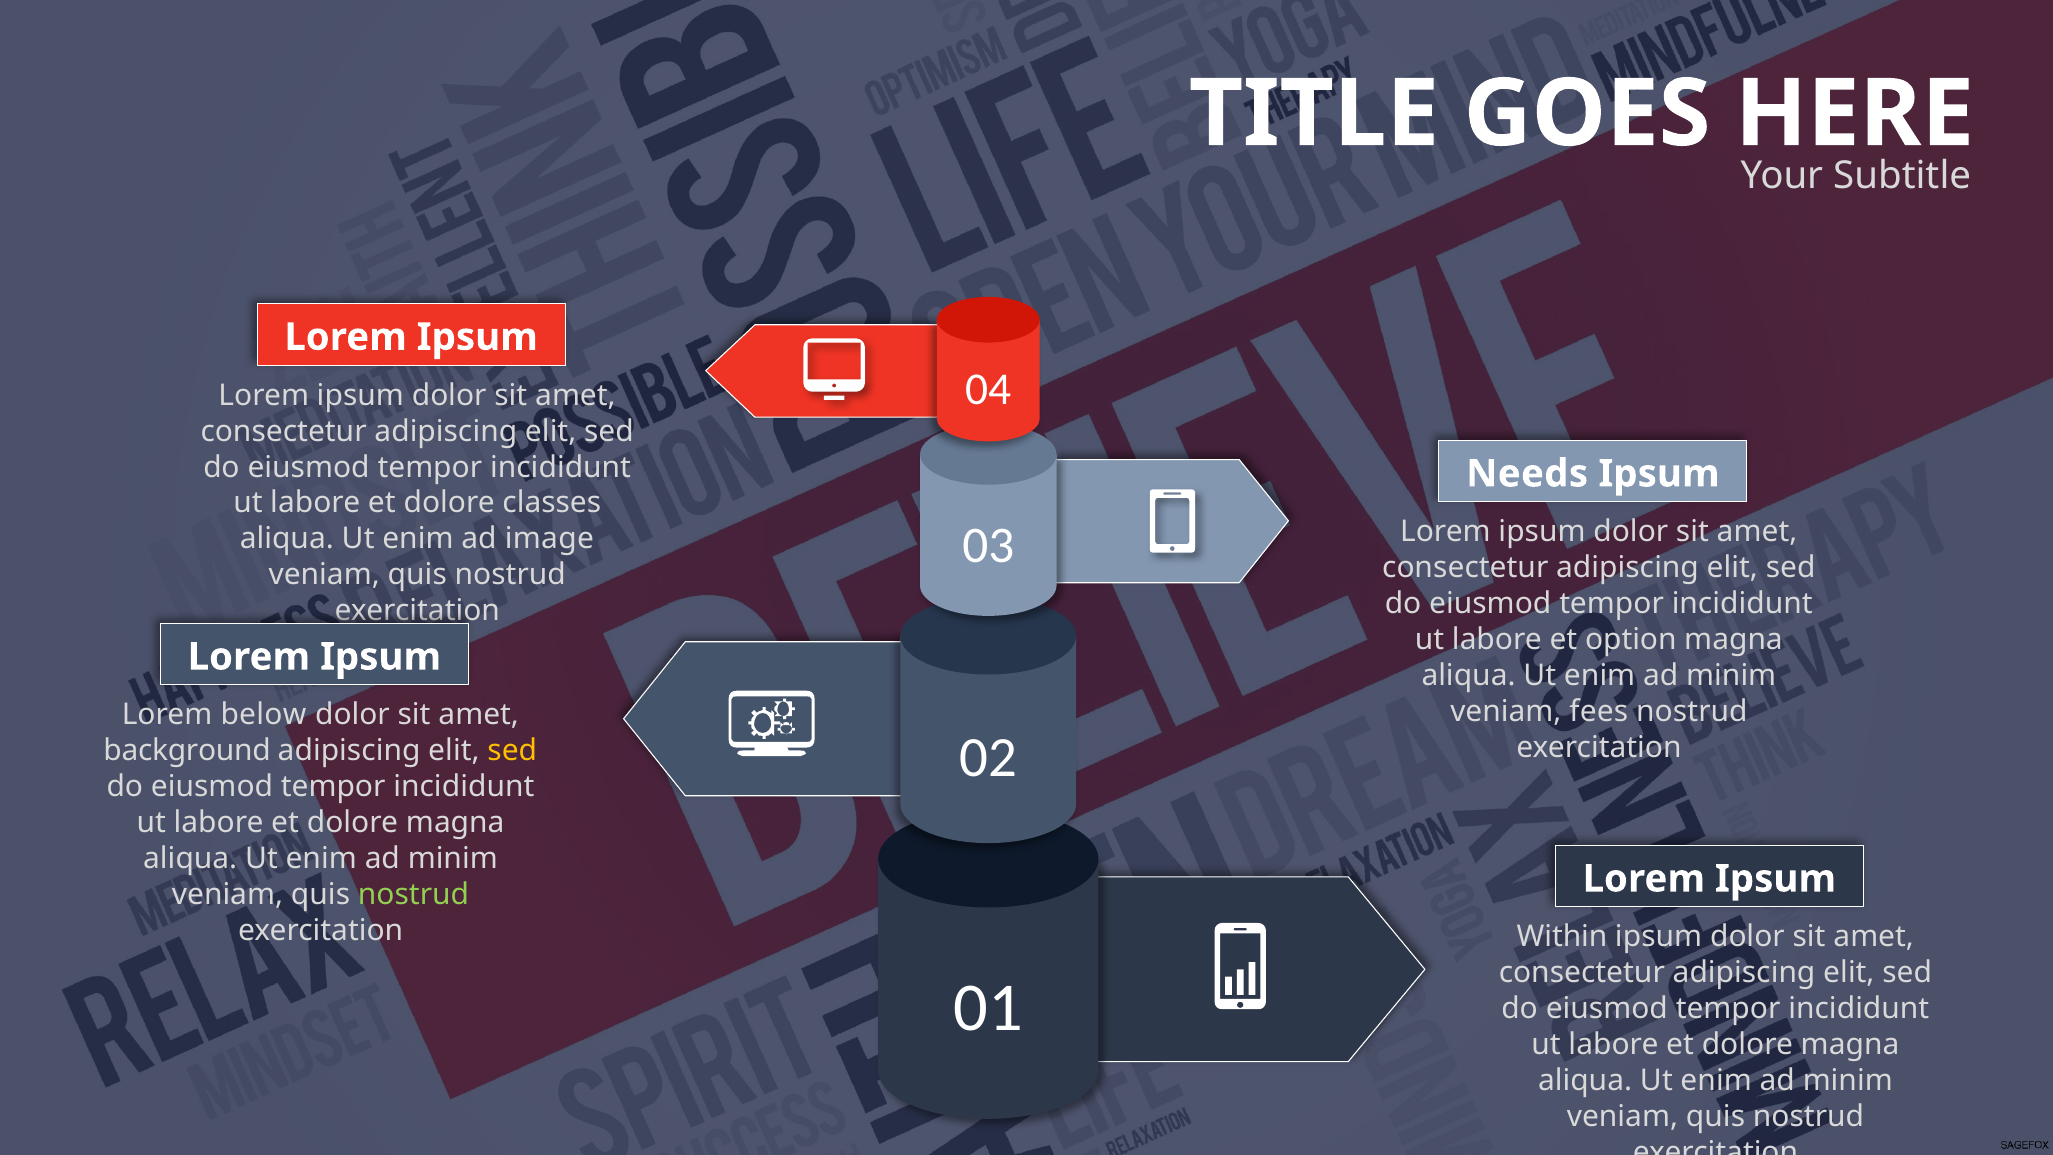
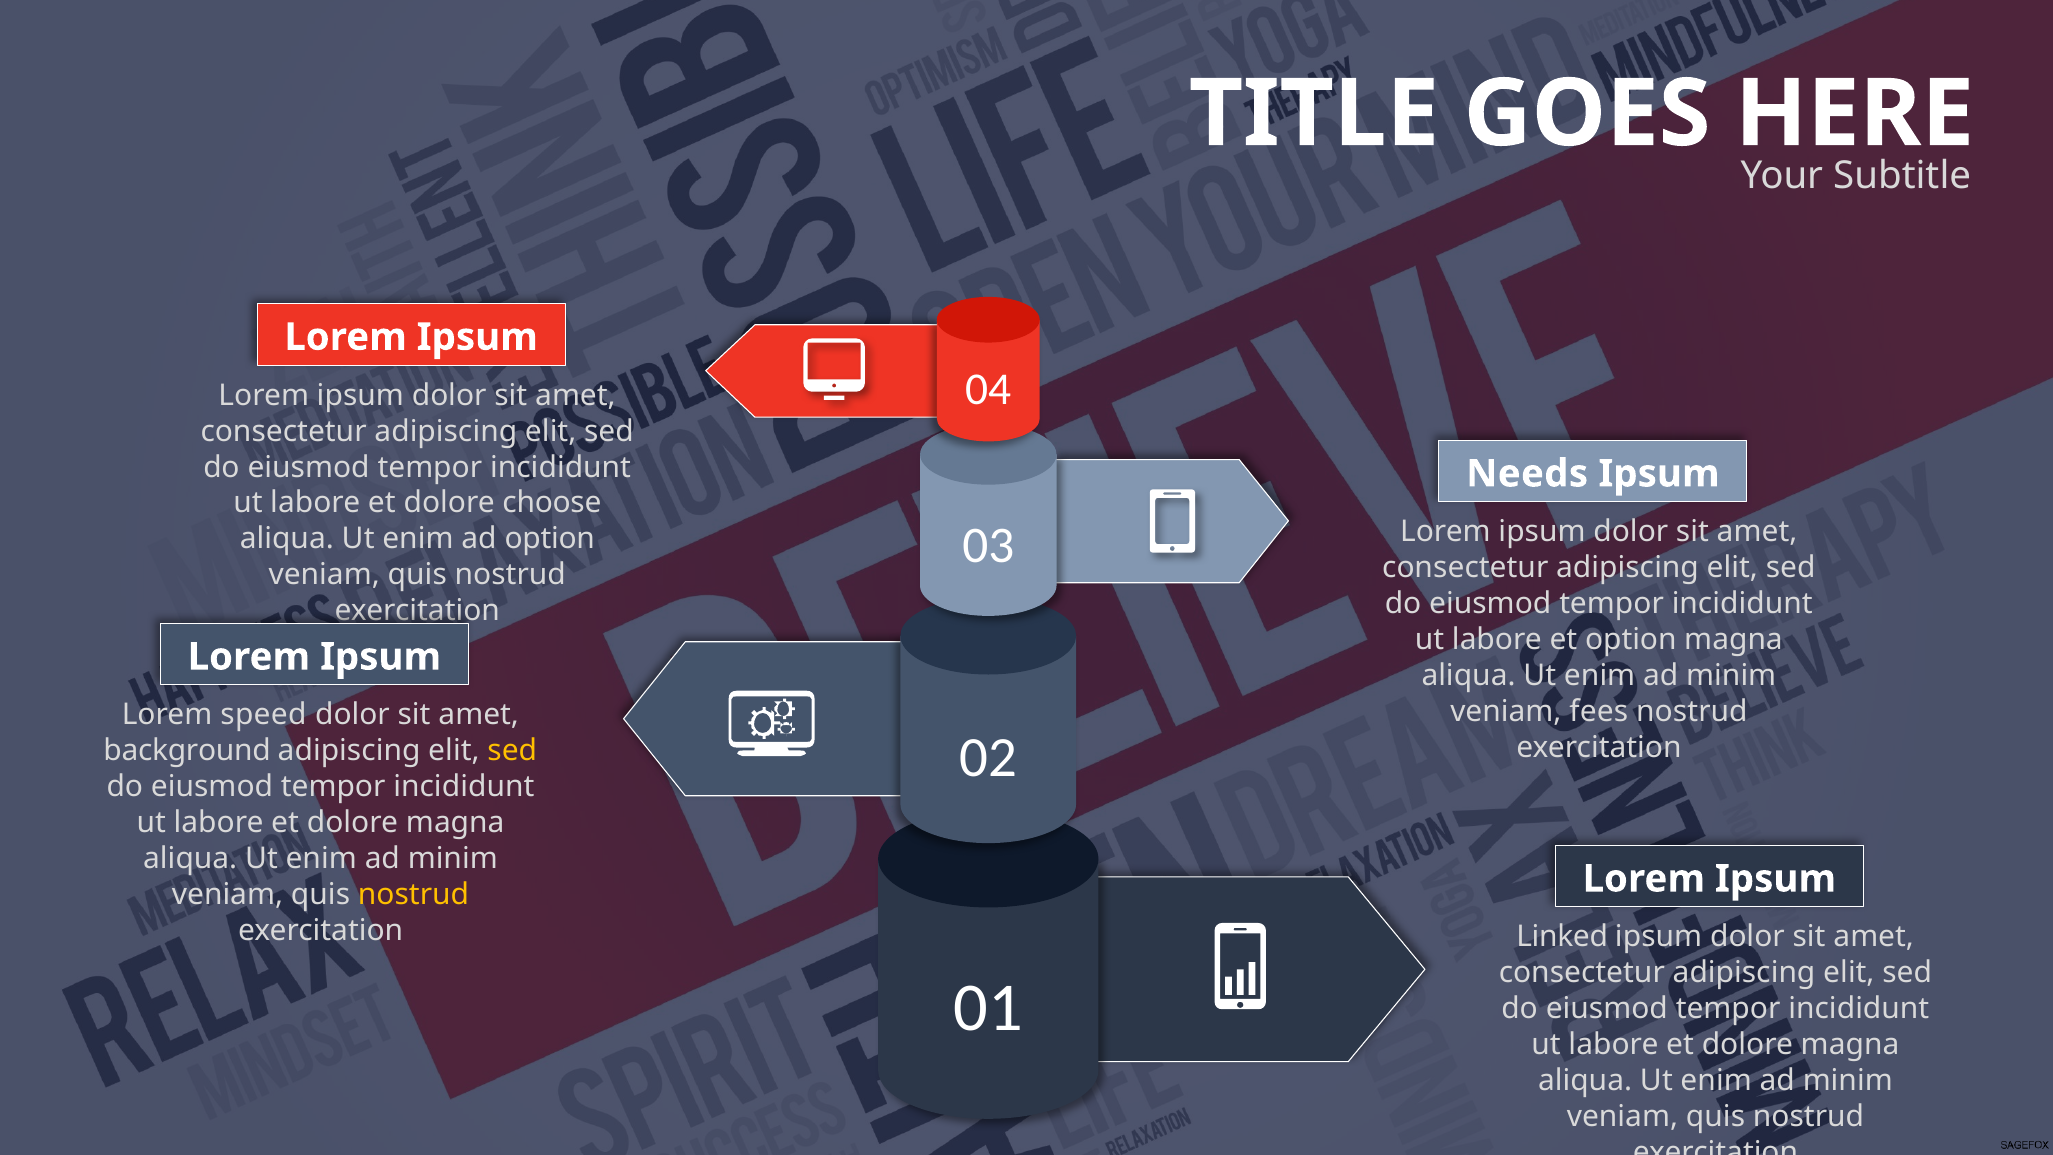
classes: classes -> choose
ad image: image -> option
below: below -> speed
nostrud at (414, 895) colour: light green -> yellow
Within: Within -> Linked
